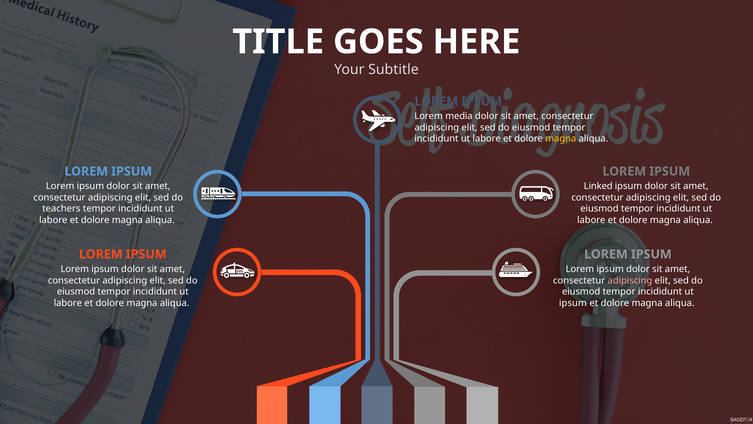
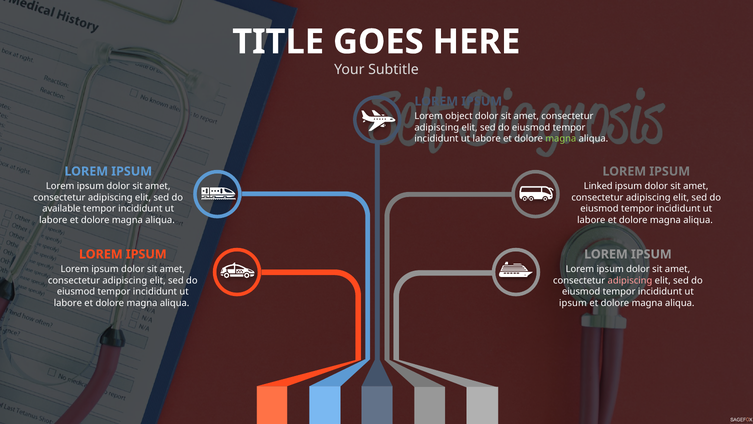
media: media -> object
magna at (561, 139) colour: yellow -> light green
teachers: teachers -> available
